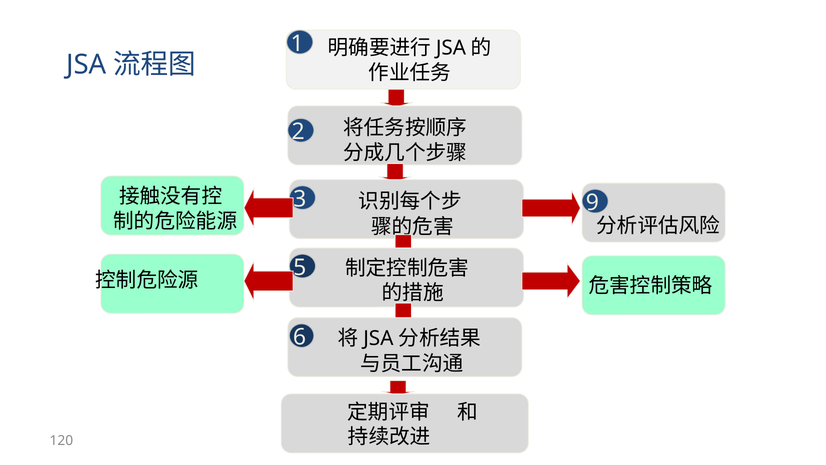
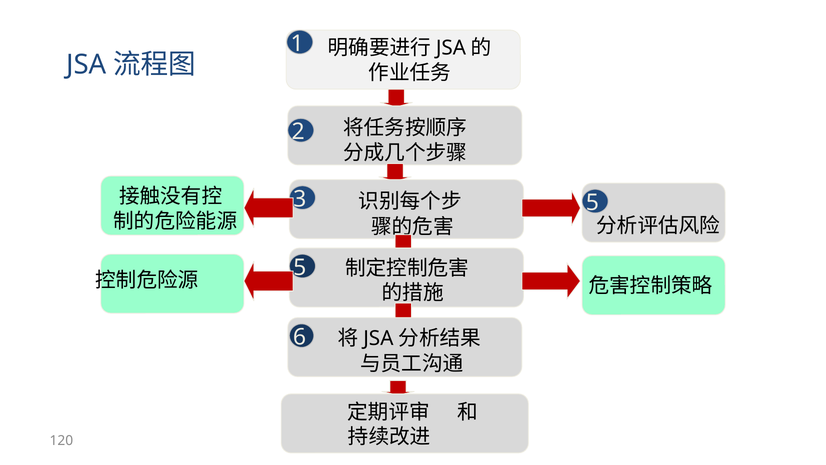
3 9: 9 -> 5
